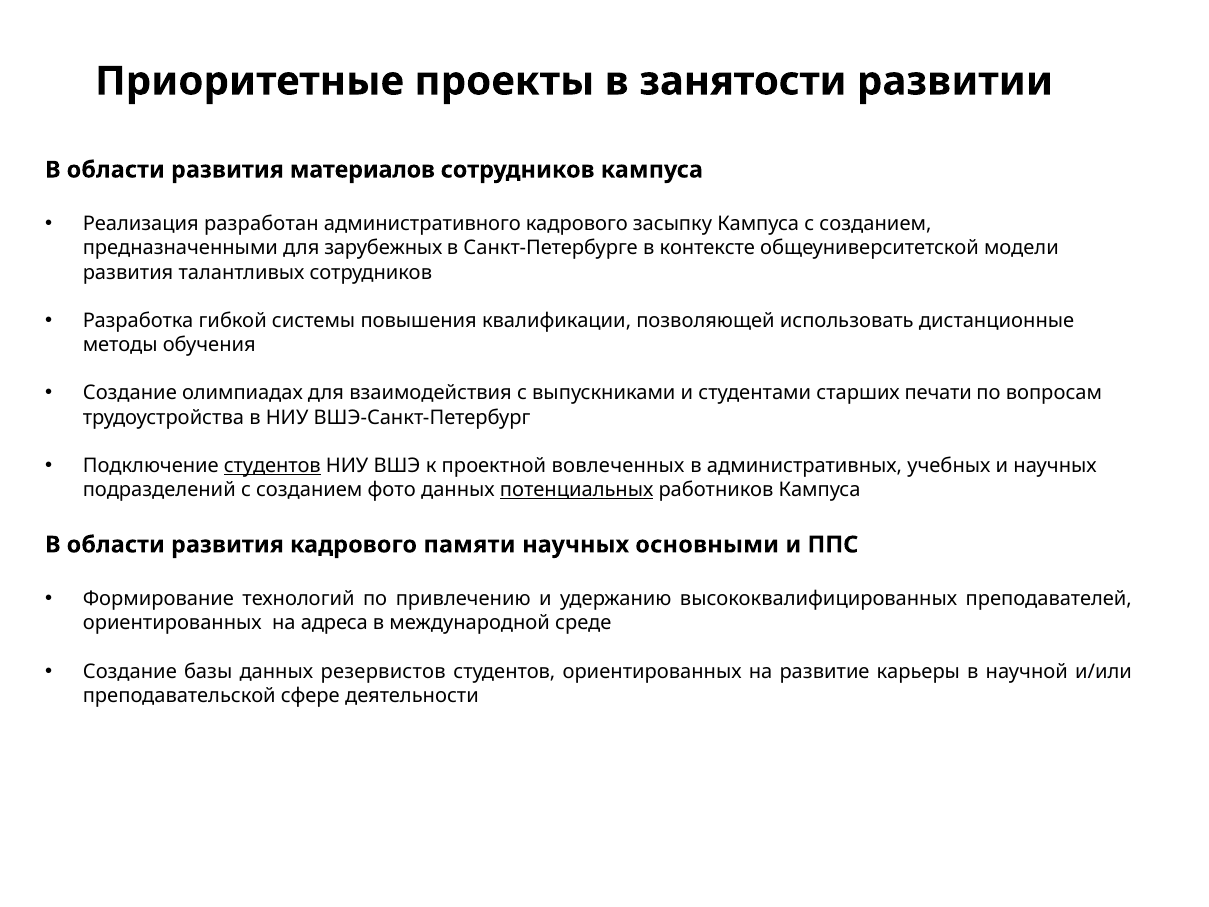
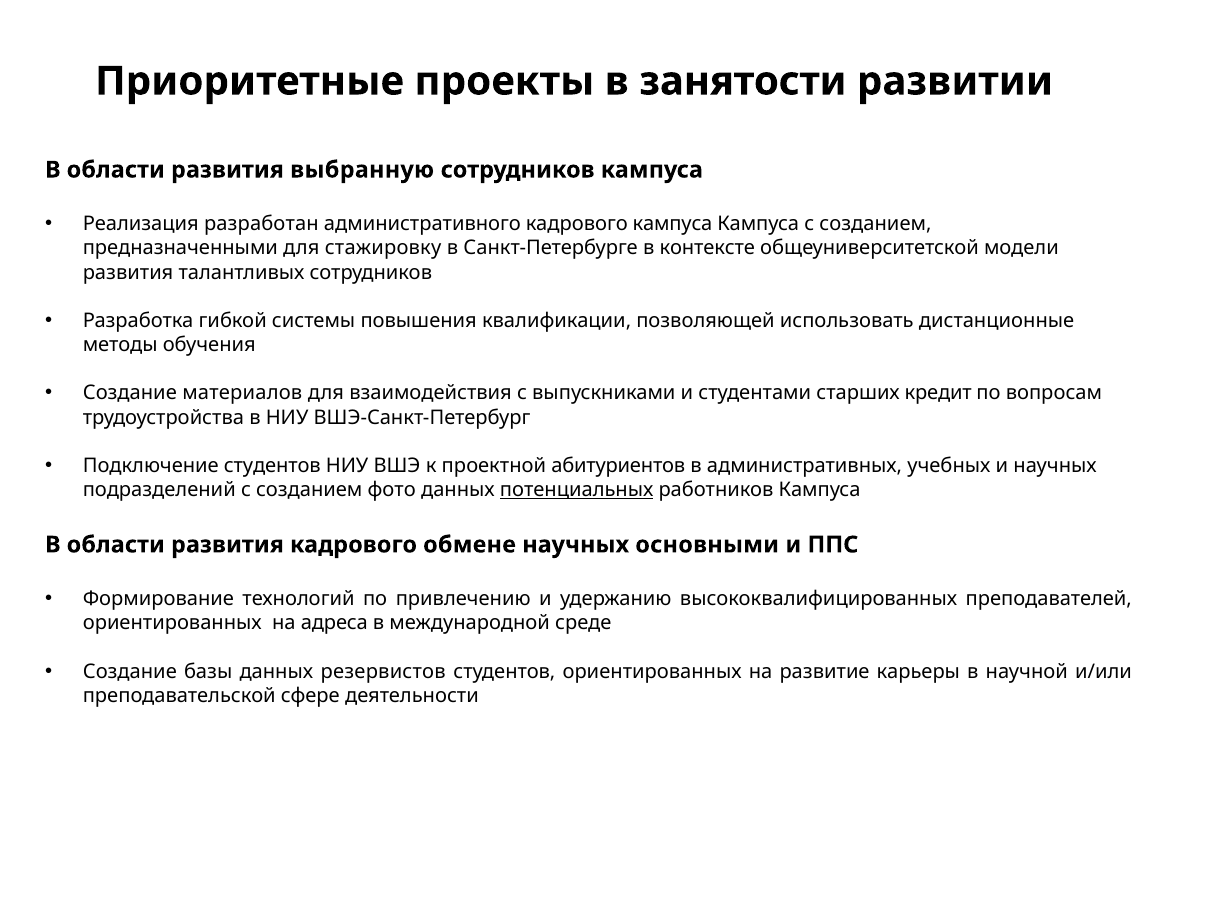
материалов: материалов -> выбранную
кадрового засыпку: засыпку -> кампуса
зарубежных: зарубежных -> стажировку
олимпиадах: олимпиадах -> материалов
печати: печати -> кредит
студентов at (272, 466) underline: present -> none
вовлеченных: вовлеченных -> абитуриентов
памяти: памяти -> обмене
